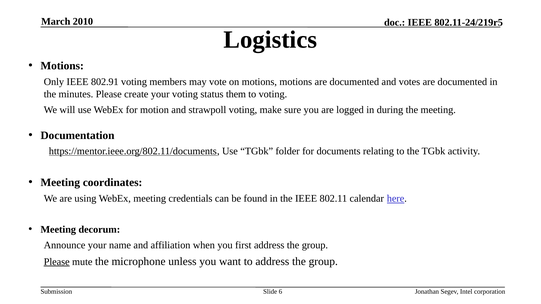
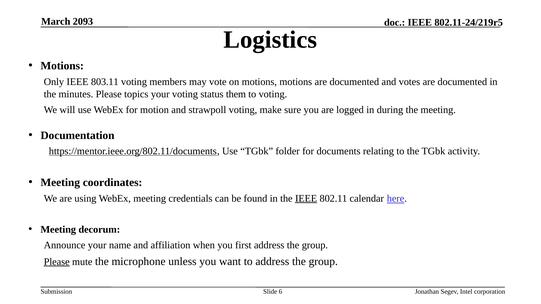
2010: 2010 -> 2093
802.91: 802.91 -> 803.11
create: create -> topics
IEEE at (306, 199) underline: none -> present
